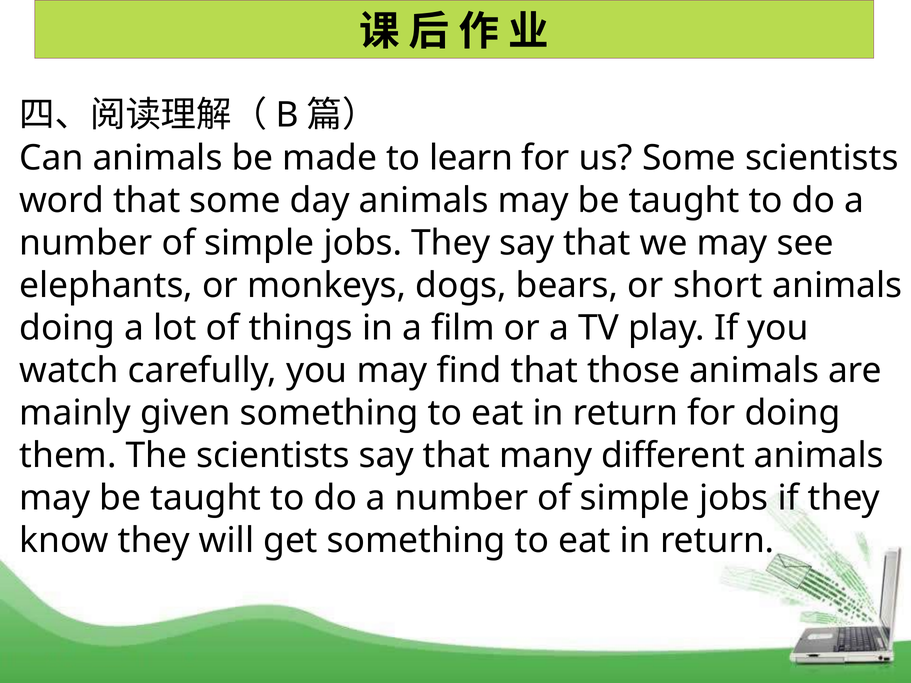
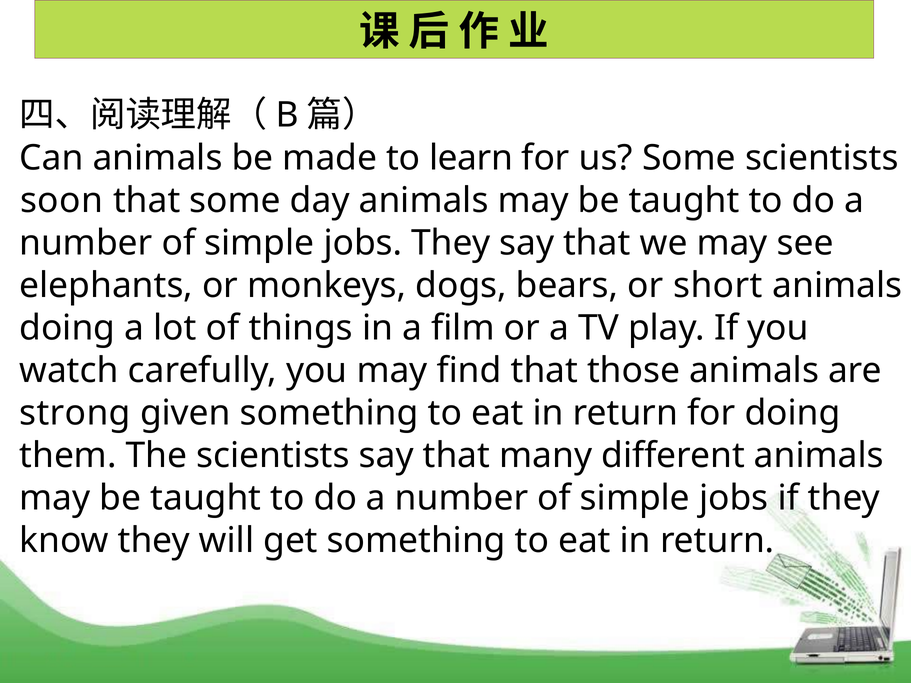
word: word -> soon
mainly: mainly -> strong
